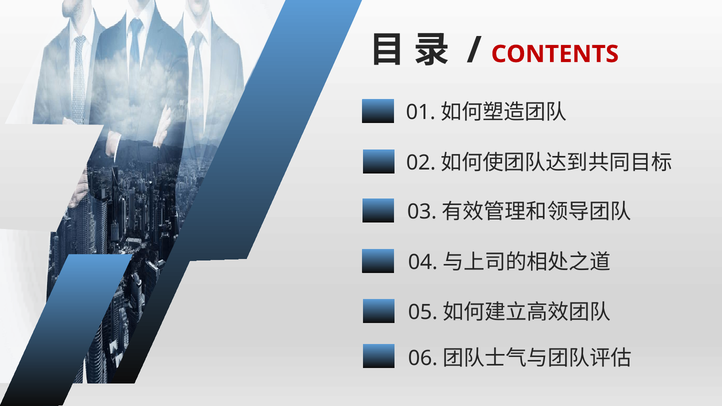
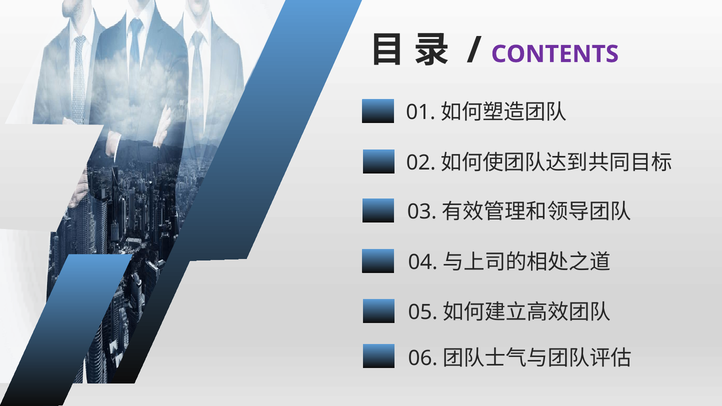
CONTENTS colour: red -> purple
